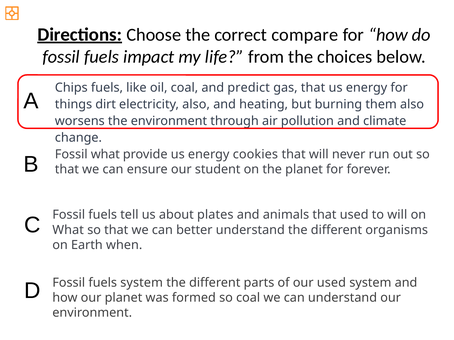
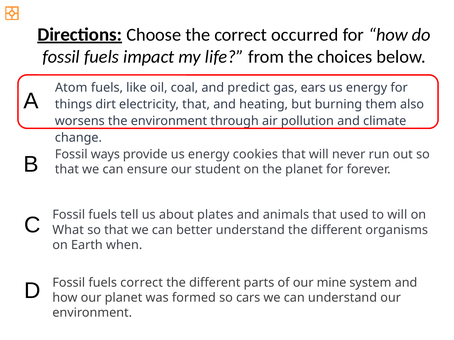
compare: compare -> occurred
Chips: Chips -> Atom
gas that: that -> ears
electricity also: also -> that
Fossil what: what -> ways
fuels system: system -> correct
our used: used -> mine
so coal: coal -> cars
